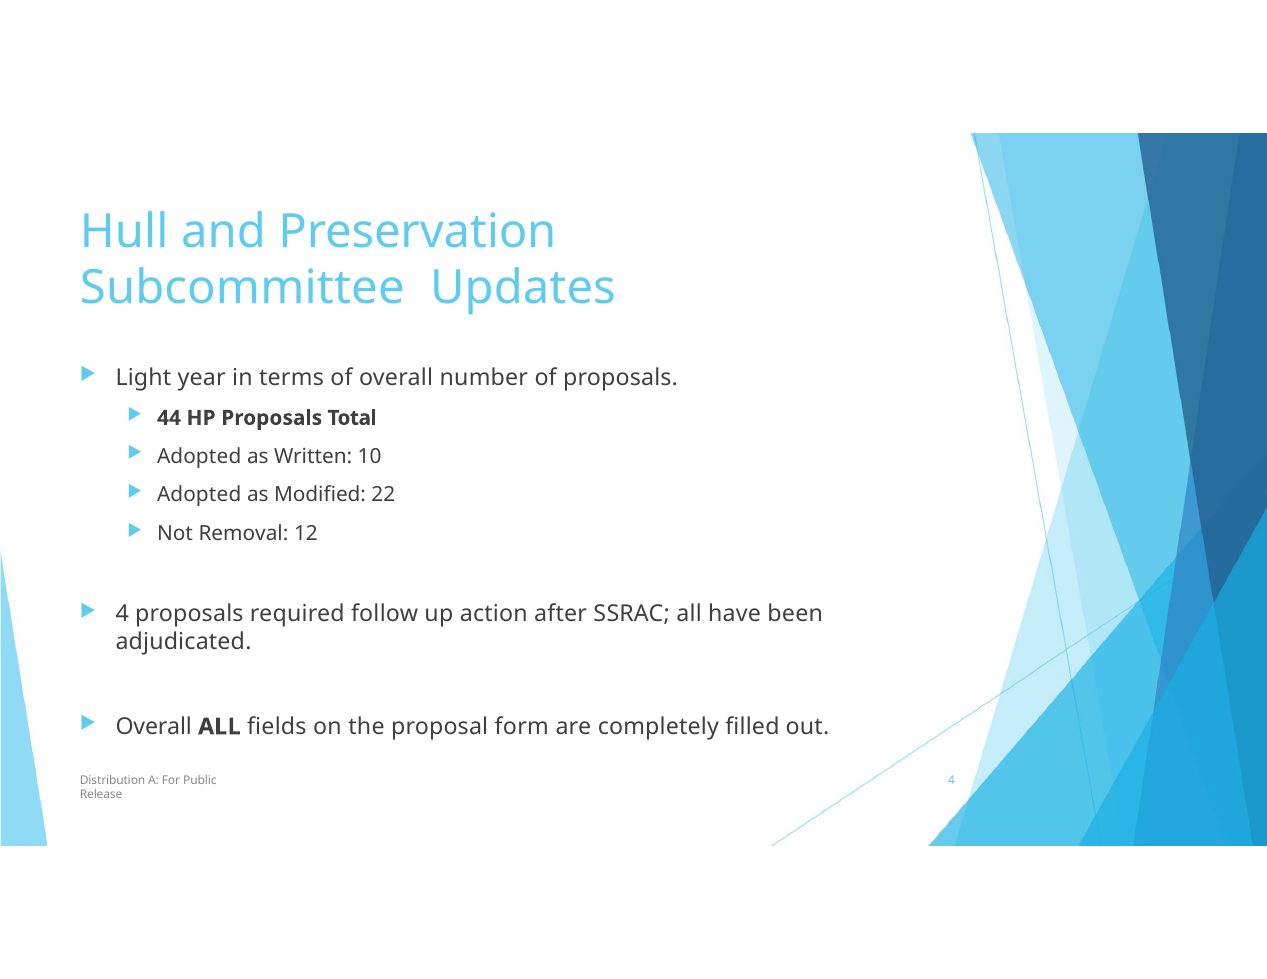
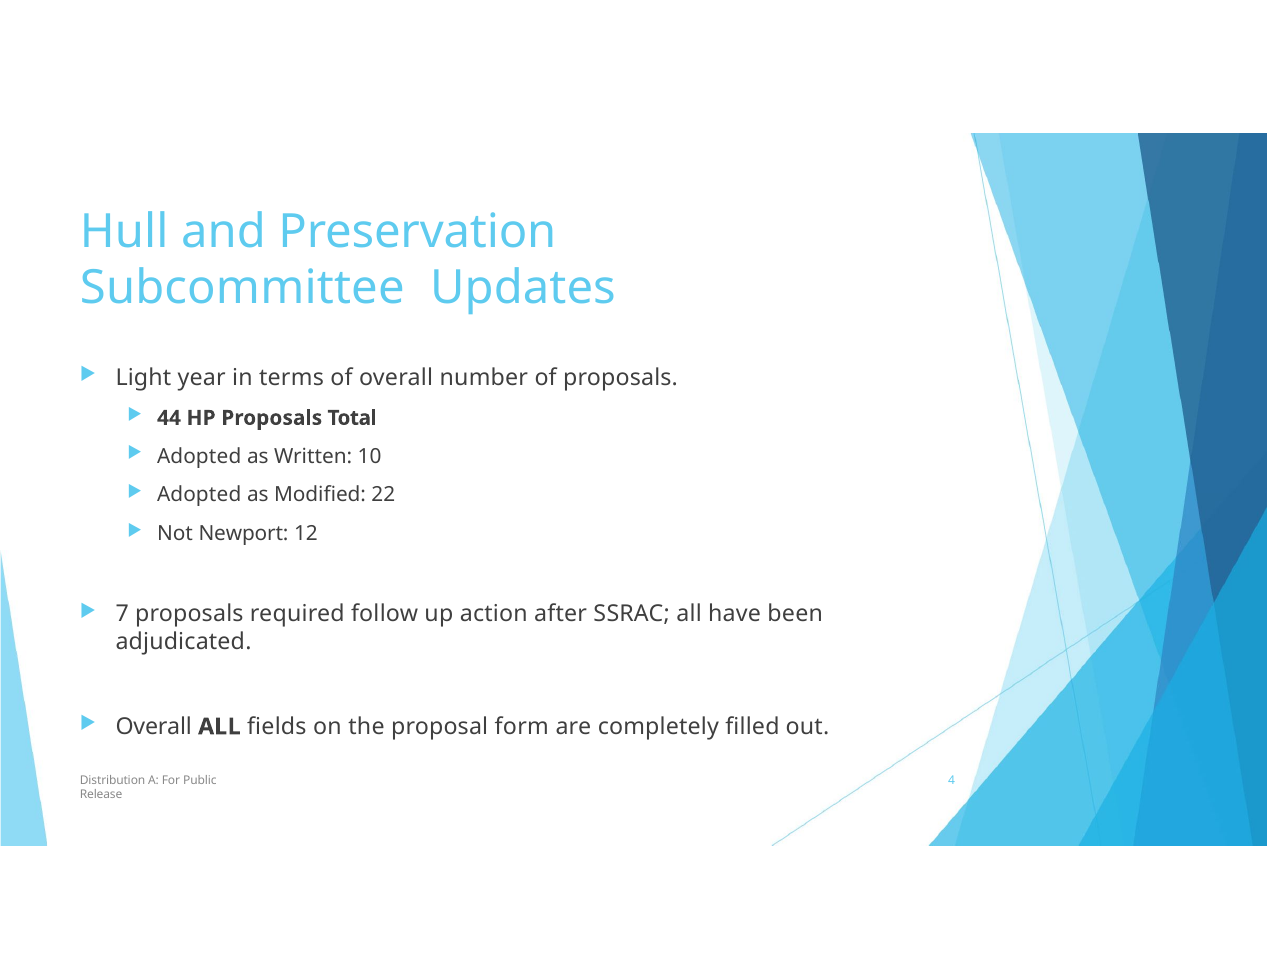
Removal: Removal -> Newport
4 at (122, 614): 4 -> 7
